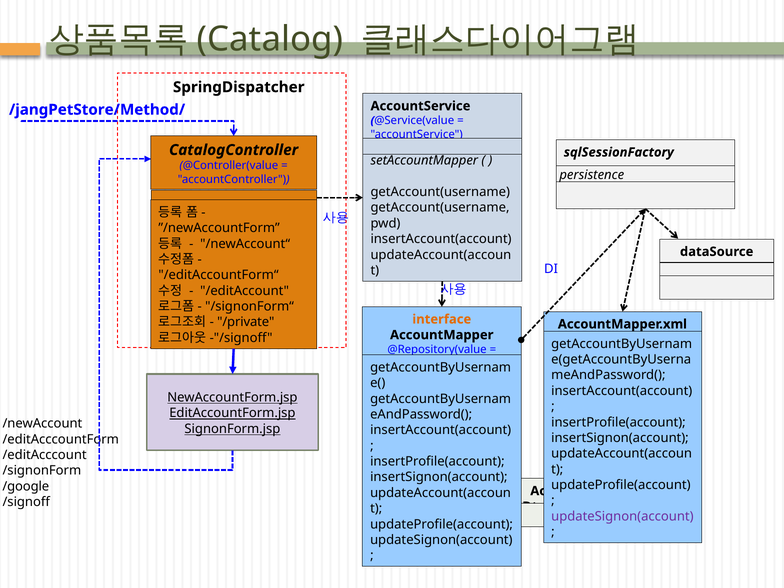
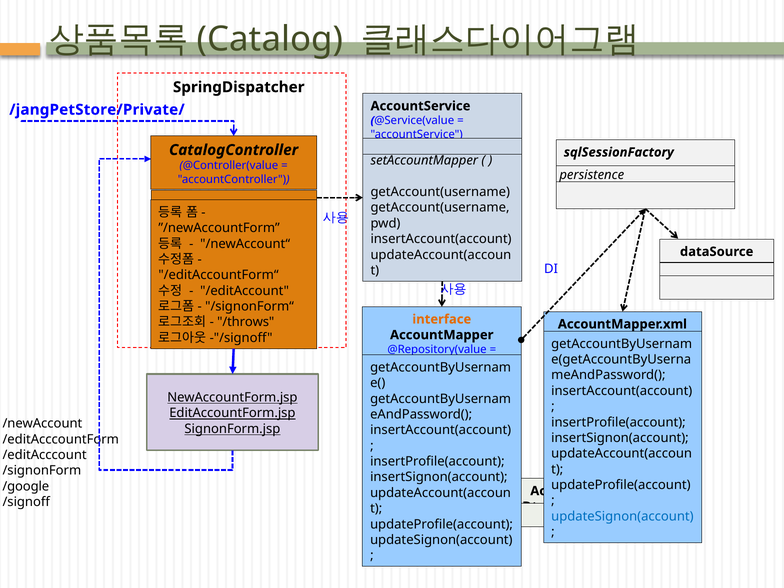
/jangPetStore/Method/: /jangPetStore/Method/ -> /jangPetStore/Private/
/private: /private -> /throws
updateSignon(account at (622, 516) colour: purple -> blue
